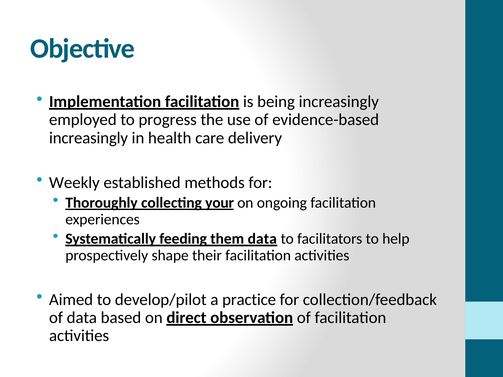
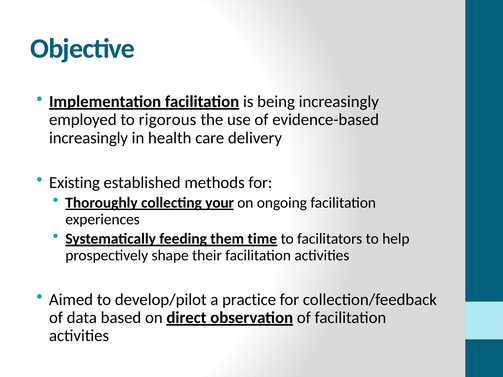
progress: progress -> rigorous
Weekly: Weekly -> Existing
them data: data -> time
